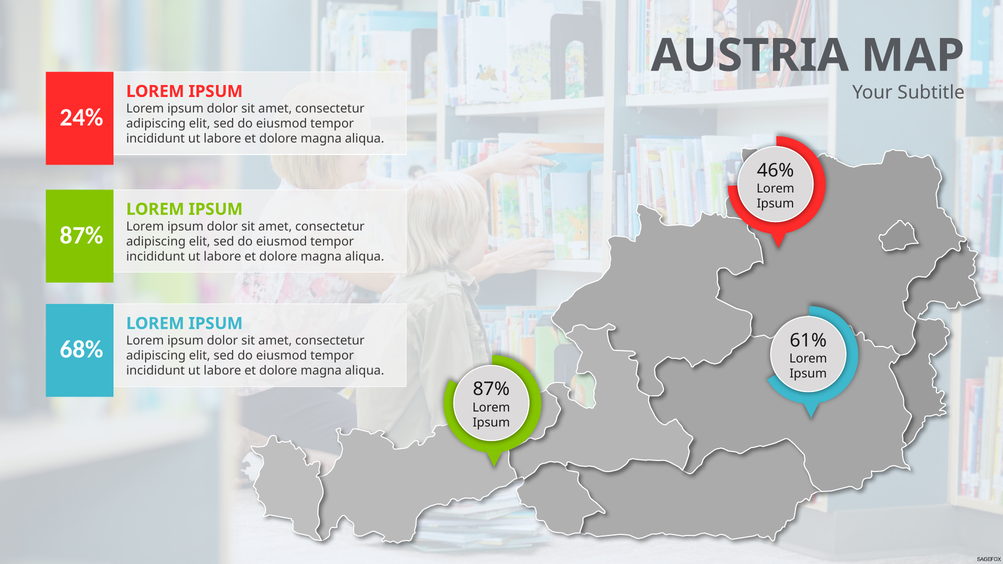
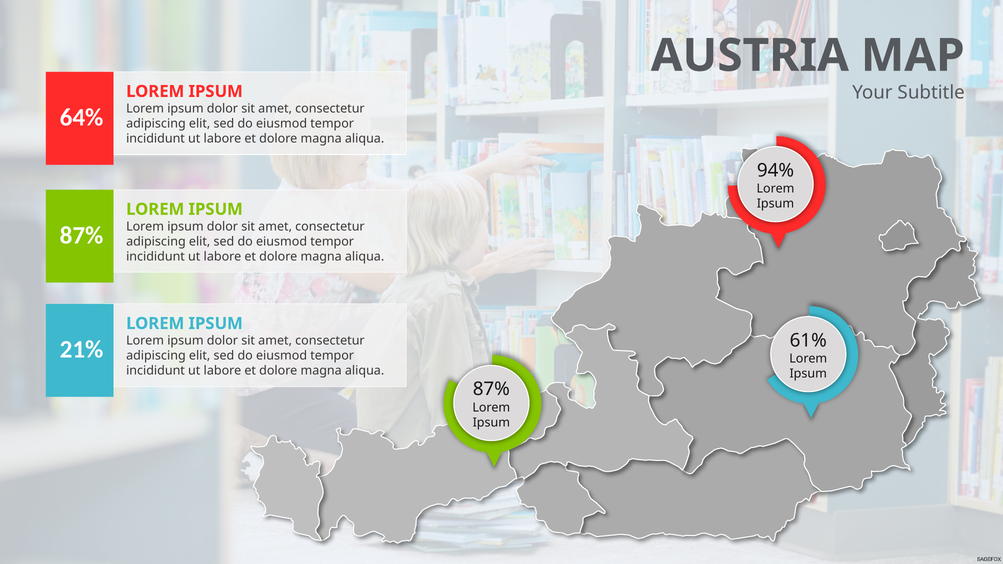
24%: 24% -> 64%
46%: 46% -> 94%
68%: 68% -> 21%
